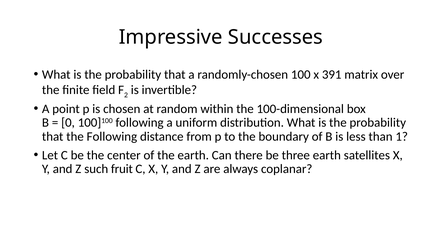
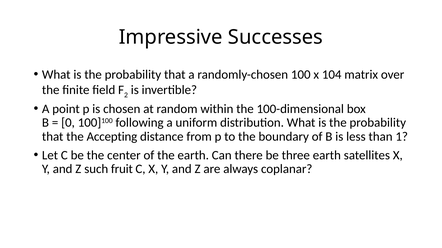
391: 391 -> 104
the Following: Following -> Accepting
